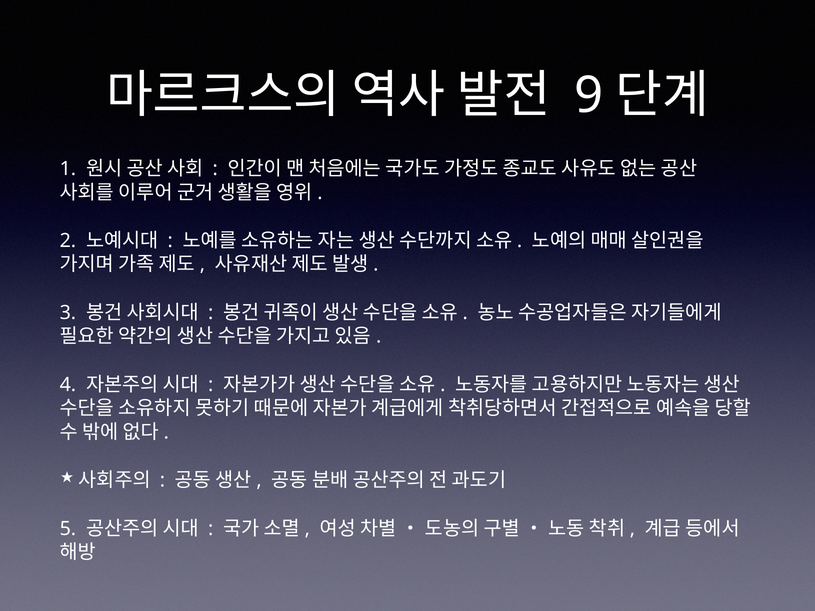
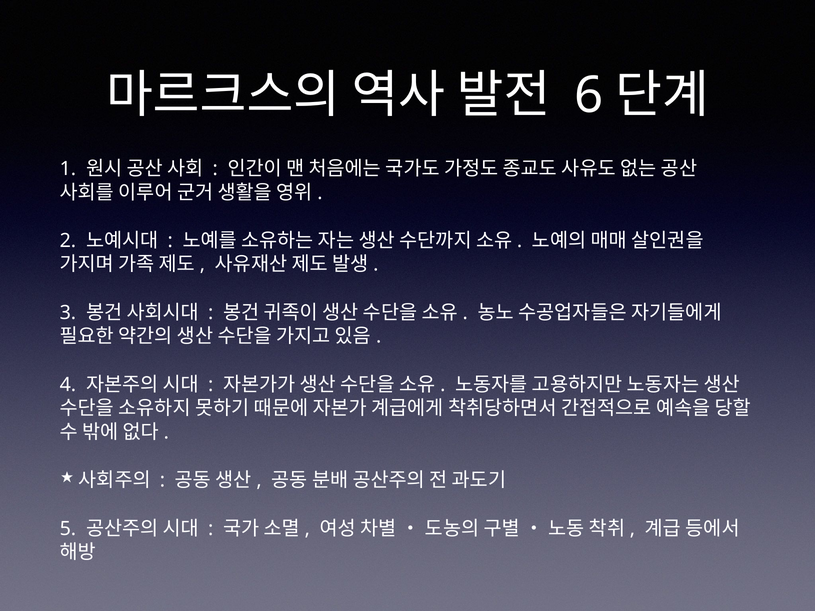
9: 9 -> 6
